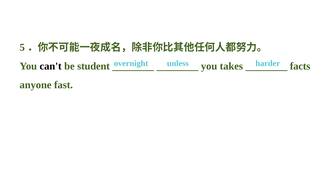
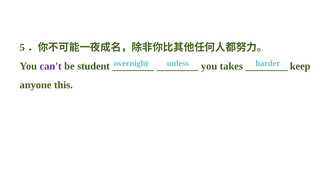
can't colour: black -> purple
facts: facts -> keep
fast: fast -> this
